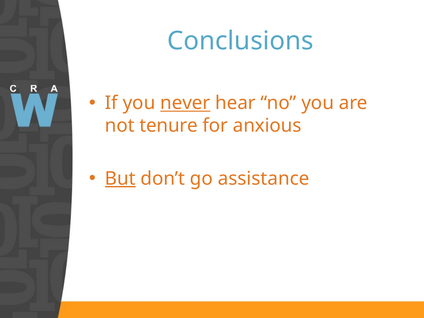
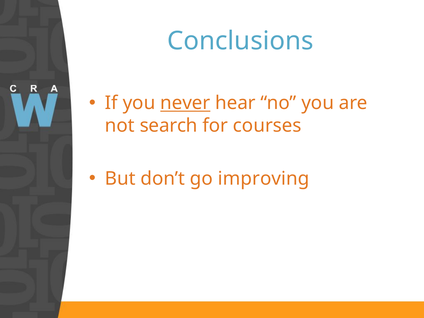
tenure: tenure -> search
anxious: anxious -> courses
But underline: present -> none
assistance: assistance -> improving
